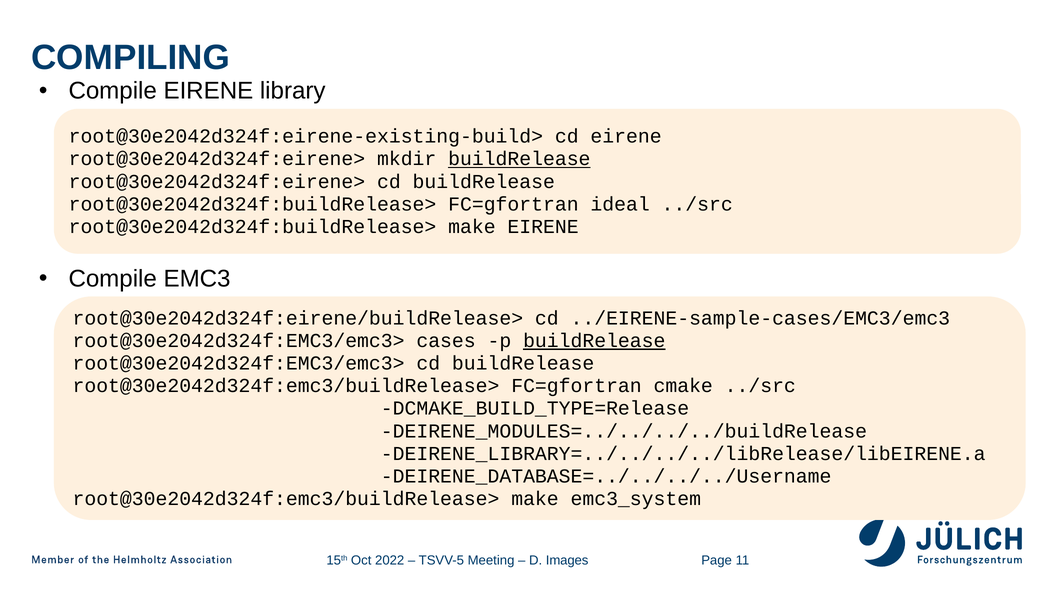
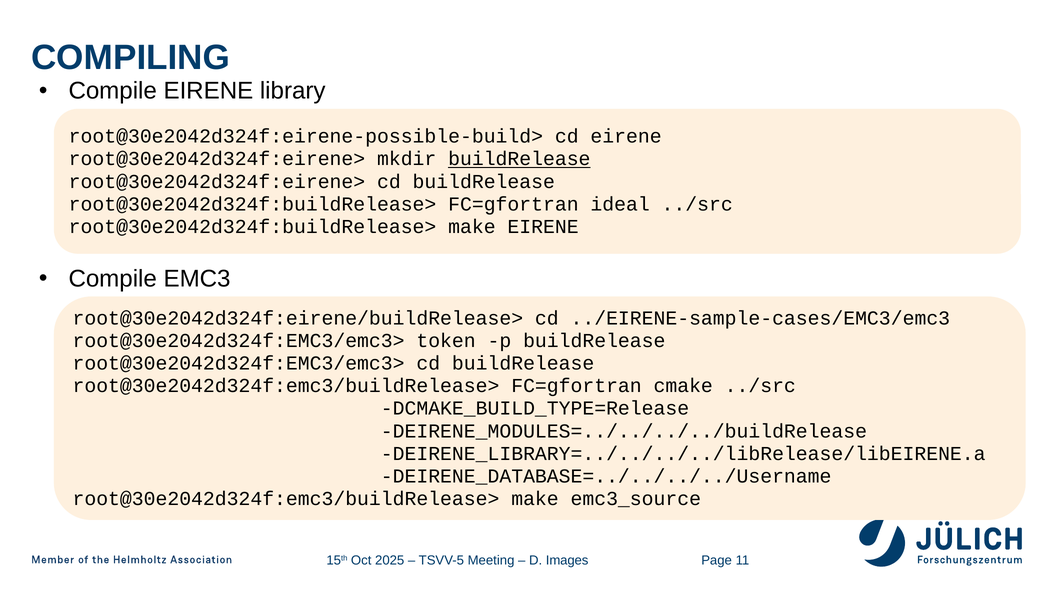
root@30e2042d324f:eirene-existing-build>: root@30e2042d324f:eirene-existing-build> -> root@30e2042d324f:eirene-possible-build>
cases: cases -> token
buildRelease at (594, 341) underline: present -> none
emc3_system: emc3_system -> emc3_source
2022: 2022 -> 2025
